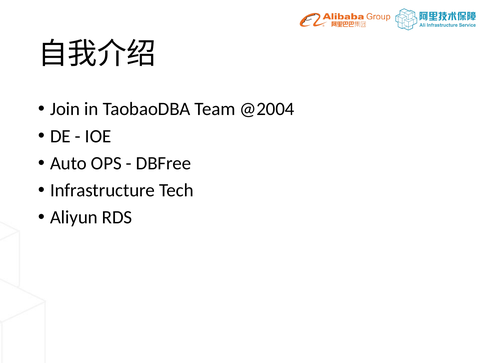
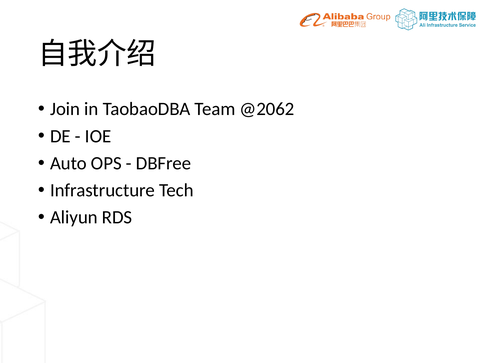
@2004: @2004 -> @2062
